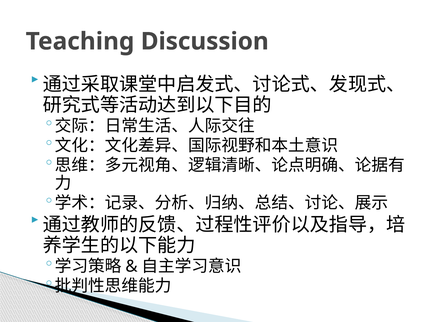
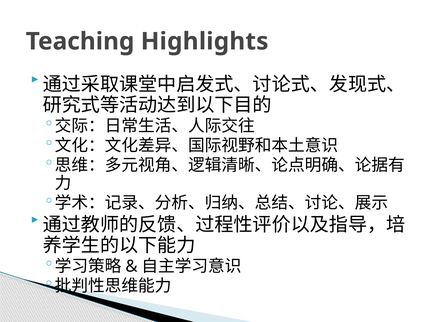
Discussion: Discussion -> Highlights
